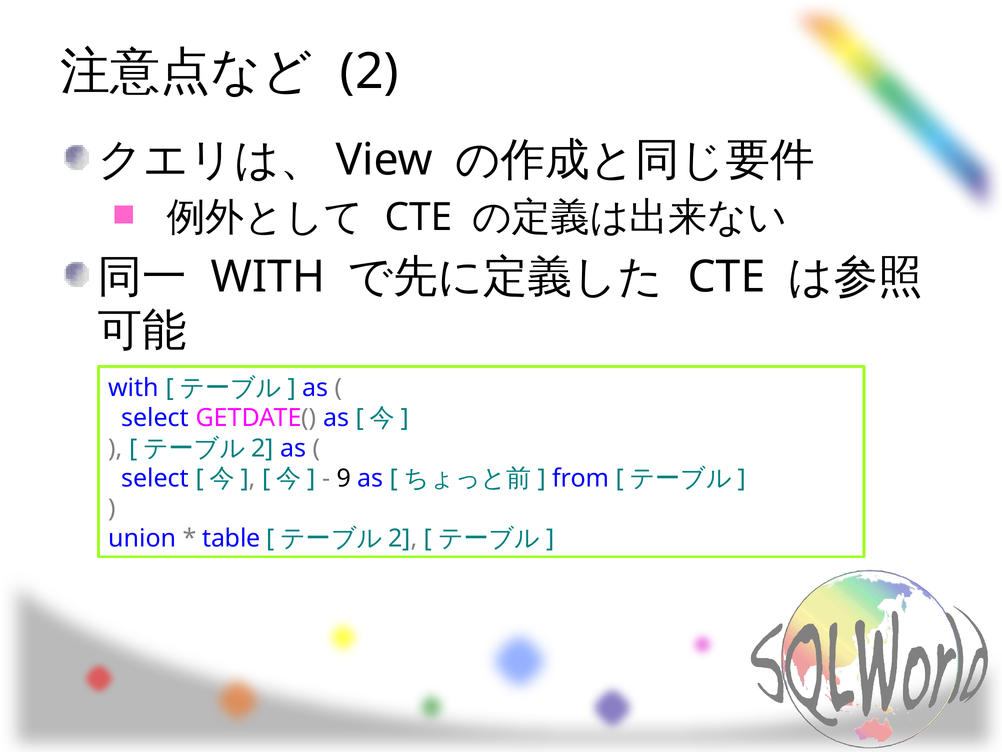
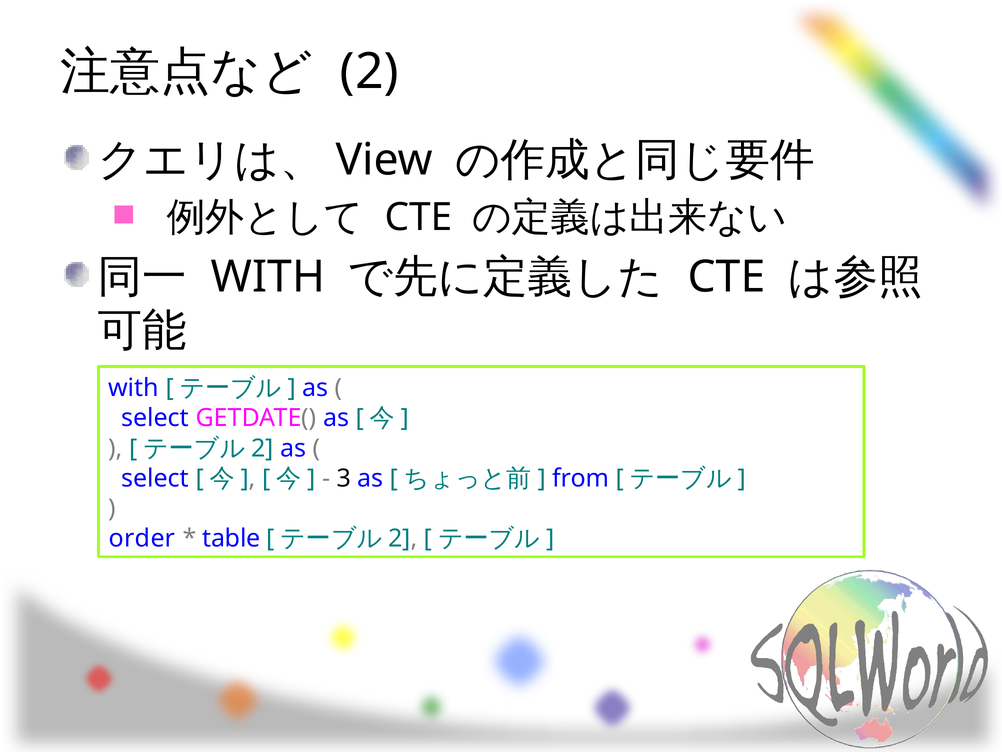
9: 9 -> 3
union: union -> order
